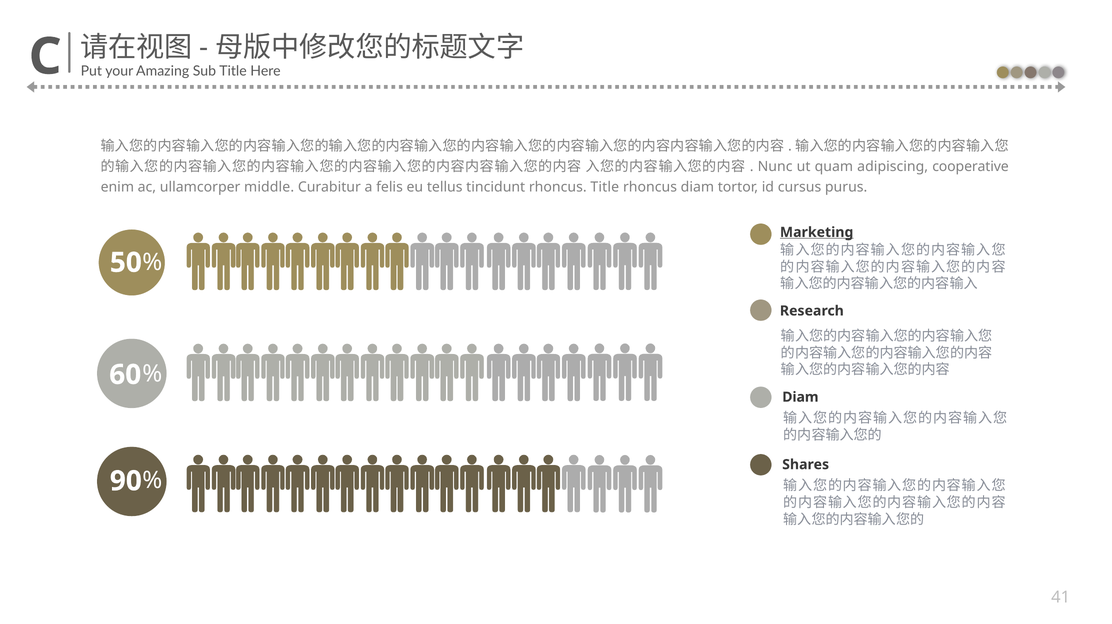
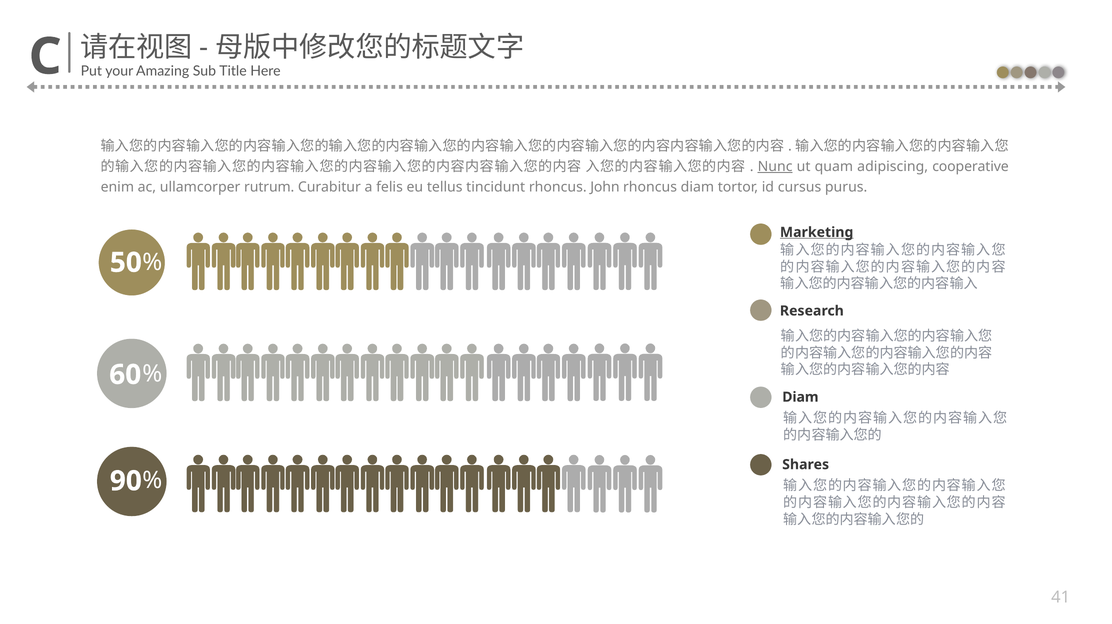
Nunc underline: none -> present
middle: middle -> rutrum
rhoncus Title: Title -> John
